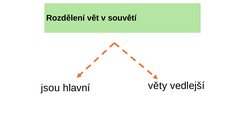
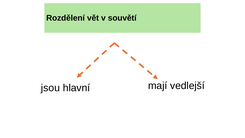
věty: věty -> mají
